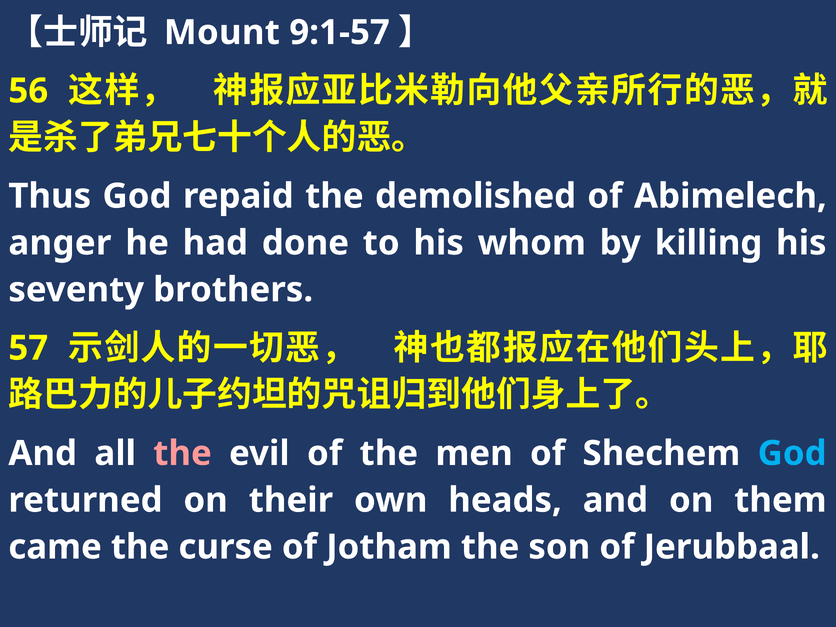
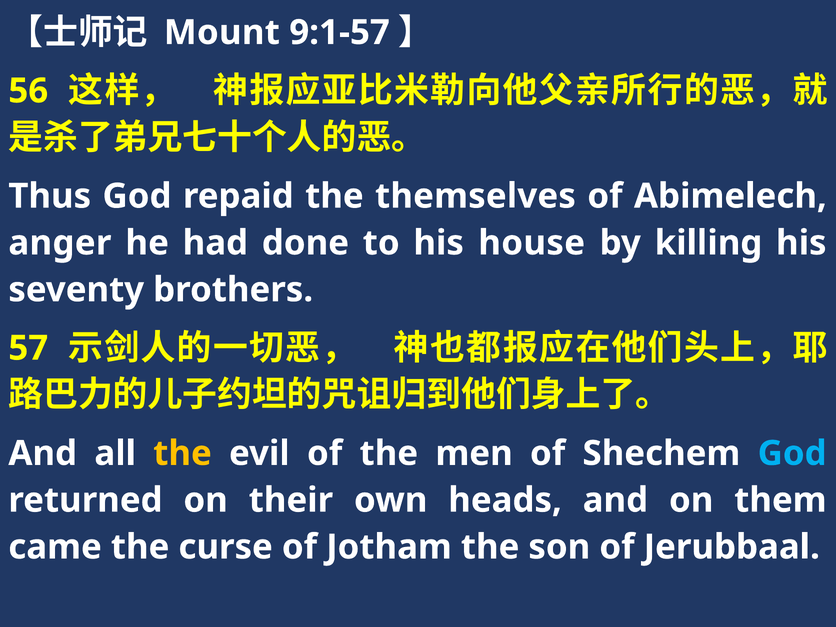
demolished: demolished -> themselves
whom: whom -> house
the at (183, 453) colour: pink -> yellow
